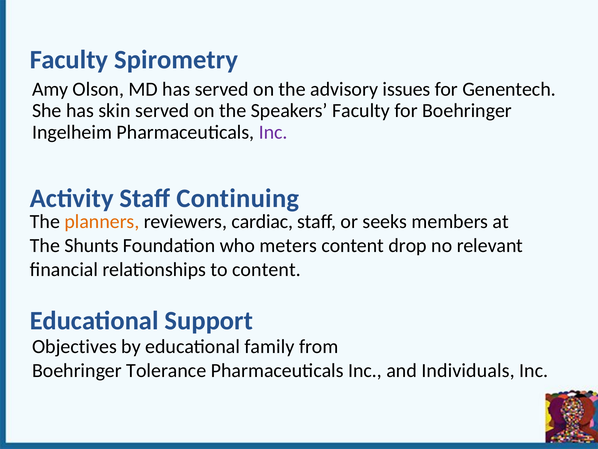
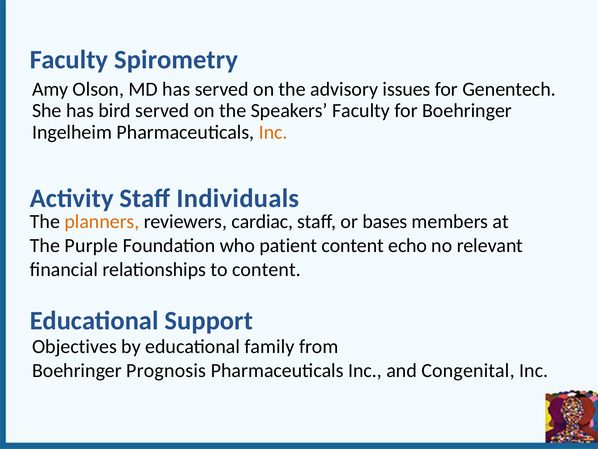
skin: skin -> bird
Inc at (273, 132) colour: purple -> orange
Continuing: Continuing -> Individuals
seeks: seeks -> bases
Shunts: Shunts -> Purple
meters: meters -> patient
drop: drop -> echo
Tolerance: Tolerance -> Prognosis
Individuals: Individuals -> Congenital
